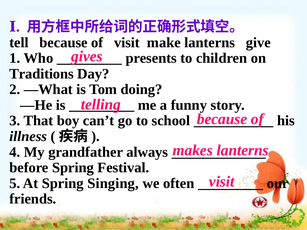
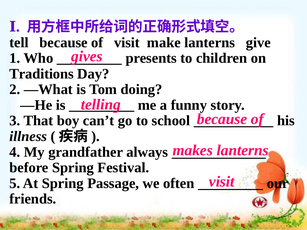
Singing: Singing -> Passage
